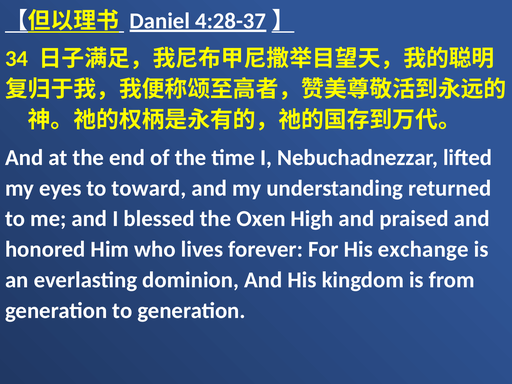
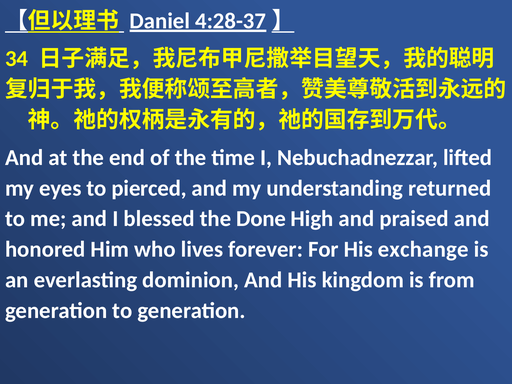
toward: toward -> pierced
Oxen: Oxen -> Done
